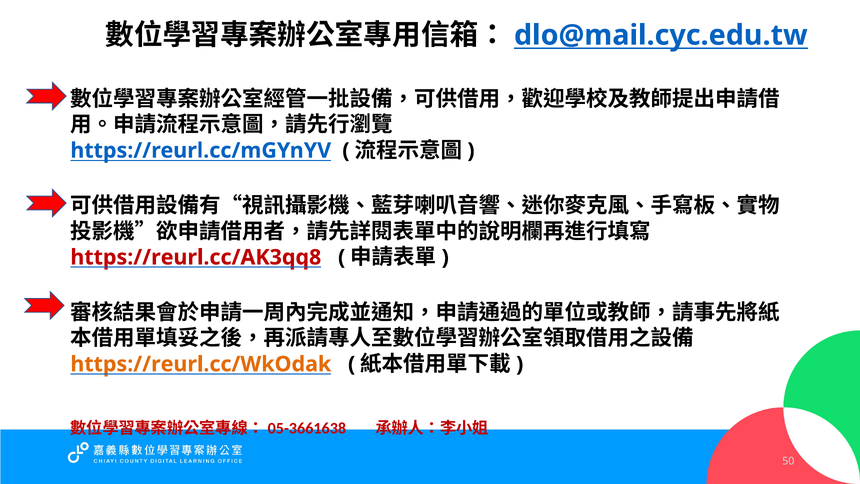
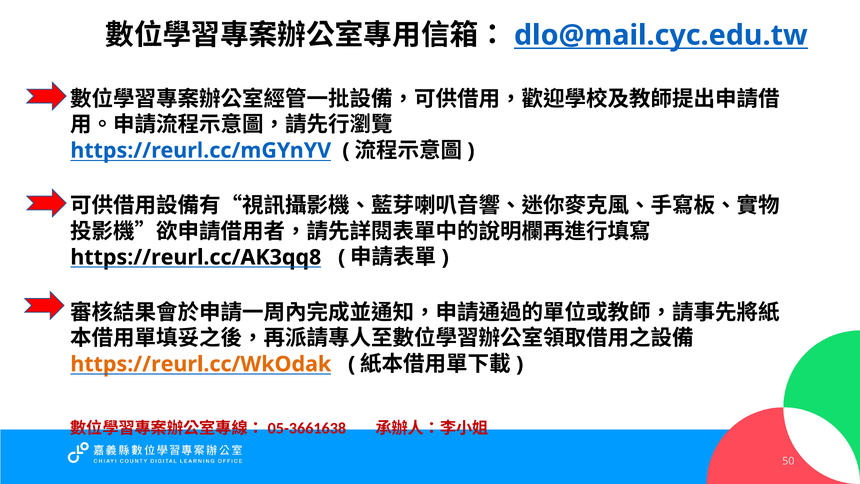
https://reurl.cc/AK3qq8 colour: red -> black
